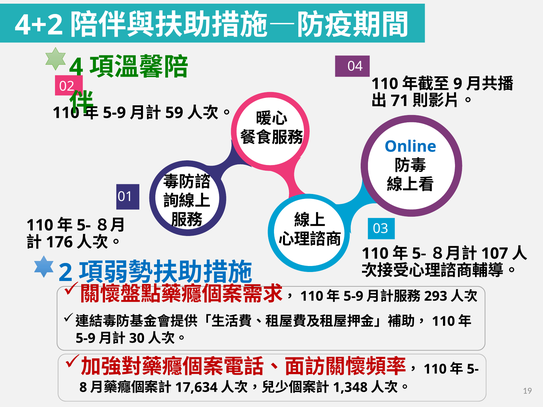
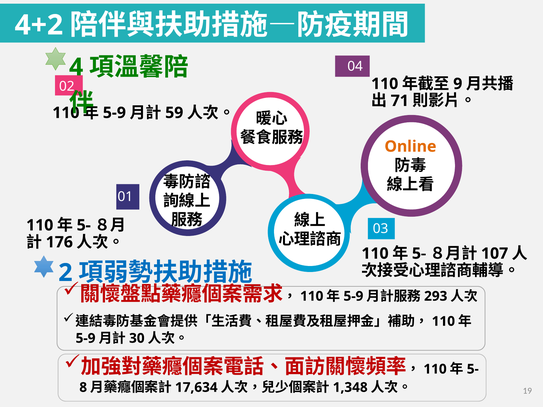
Online colour: blue -> orange
